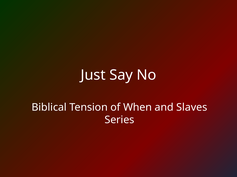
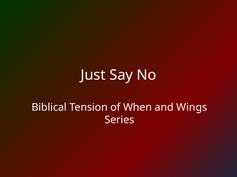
Slaves: Slaves -> Wings
